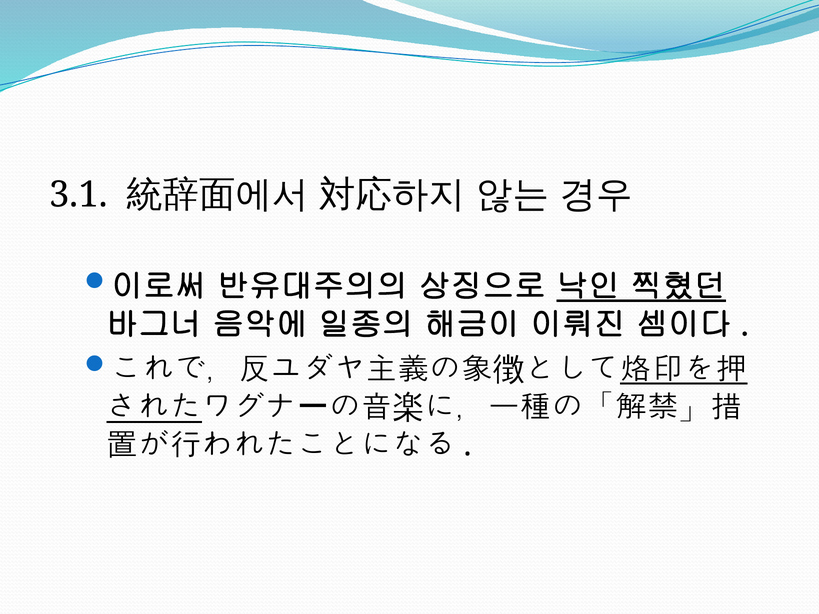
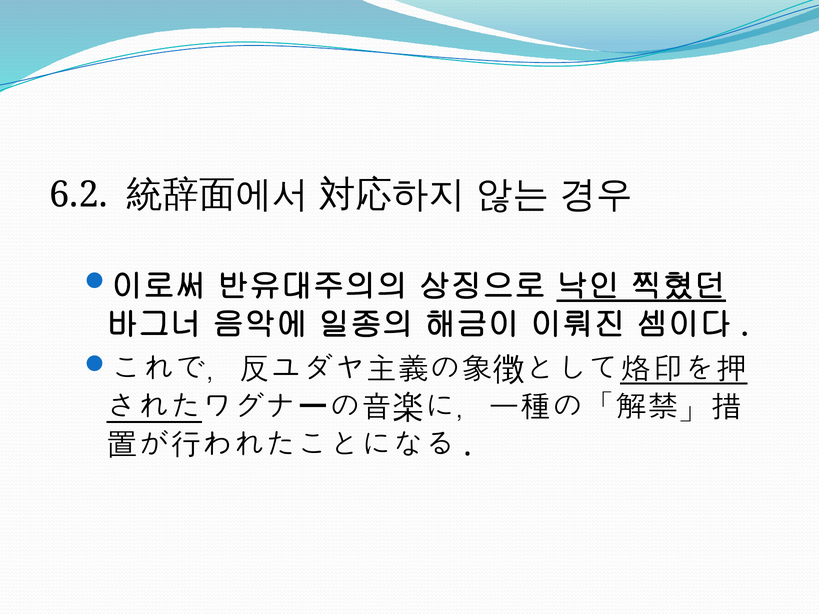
3.1: 3.1 -> 6.2
